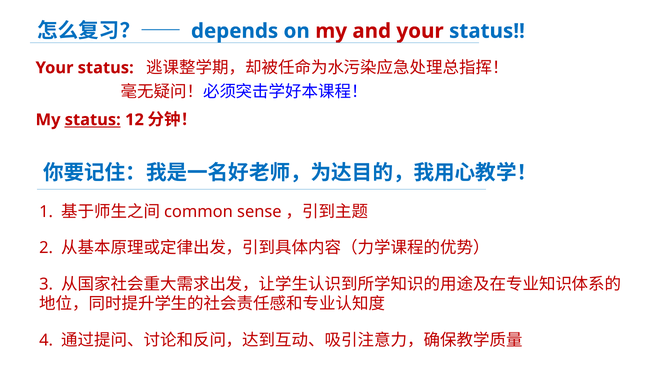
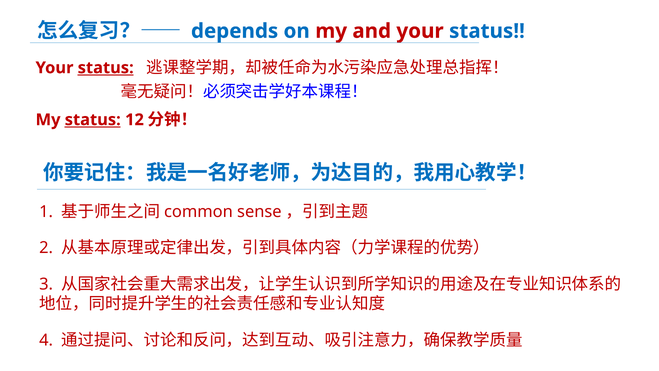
status at (106, 68) underline: none -> present
